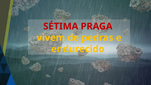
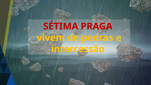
endurecido: endurecido -> intercessão
